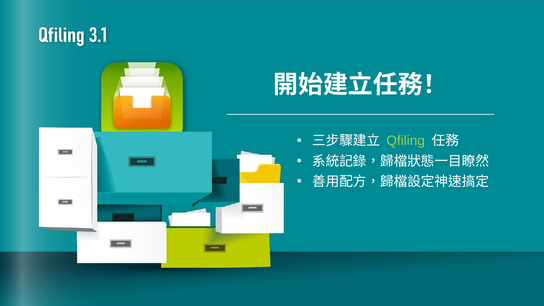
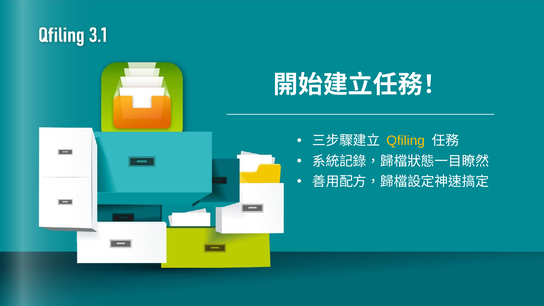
Qfiling colour: light green -> yellow
